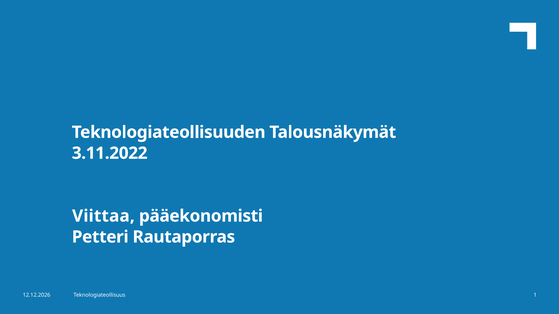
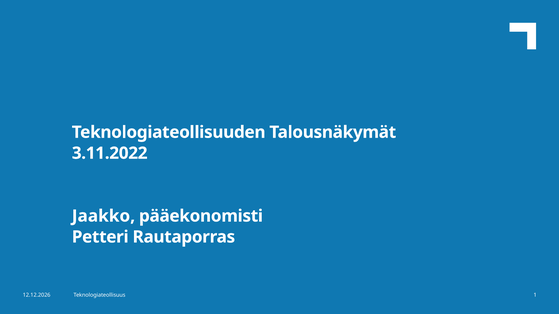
Viittaa: Viittaa -> Jaakko
